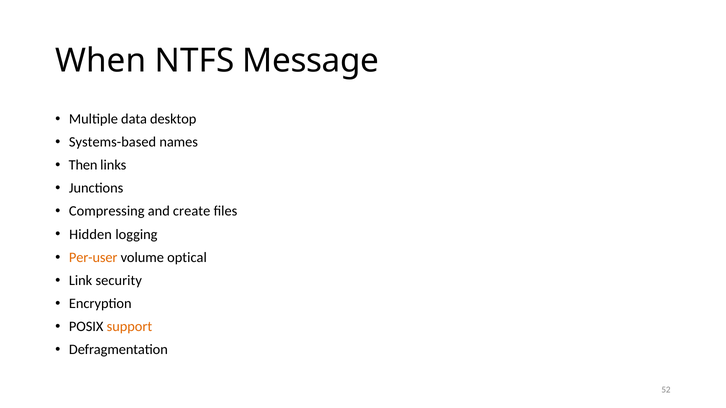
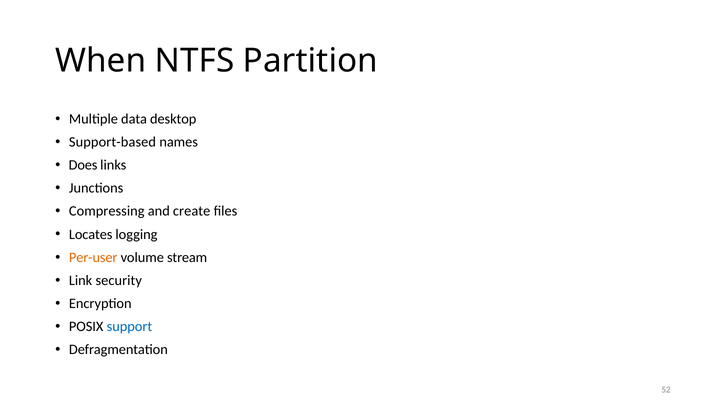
Message: Message -> Partition
Systems-based: Systems-based -> Support-based
Then: Then -> Does
Hidden: Hidden -> Locates
optical: optical -> stream
support colour: orange -> blue
